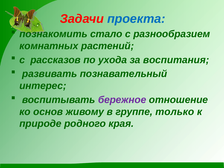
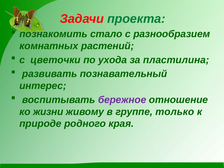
проекта colour: blue -> green
рассказов: рассказов -> цветочки
воспитания: воспитания -> пластилина
основ: основ -> жизни
